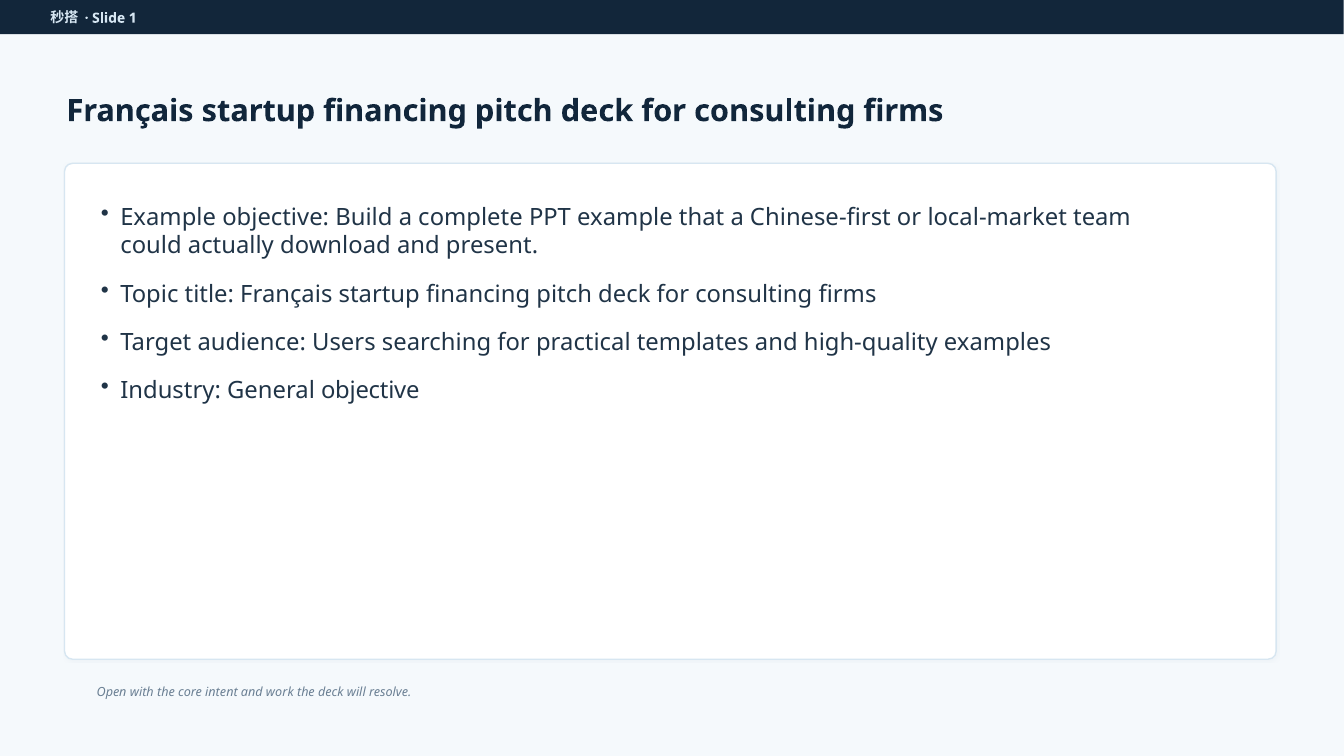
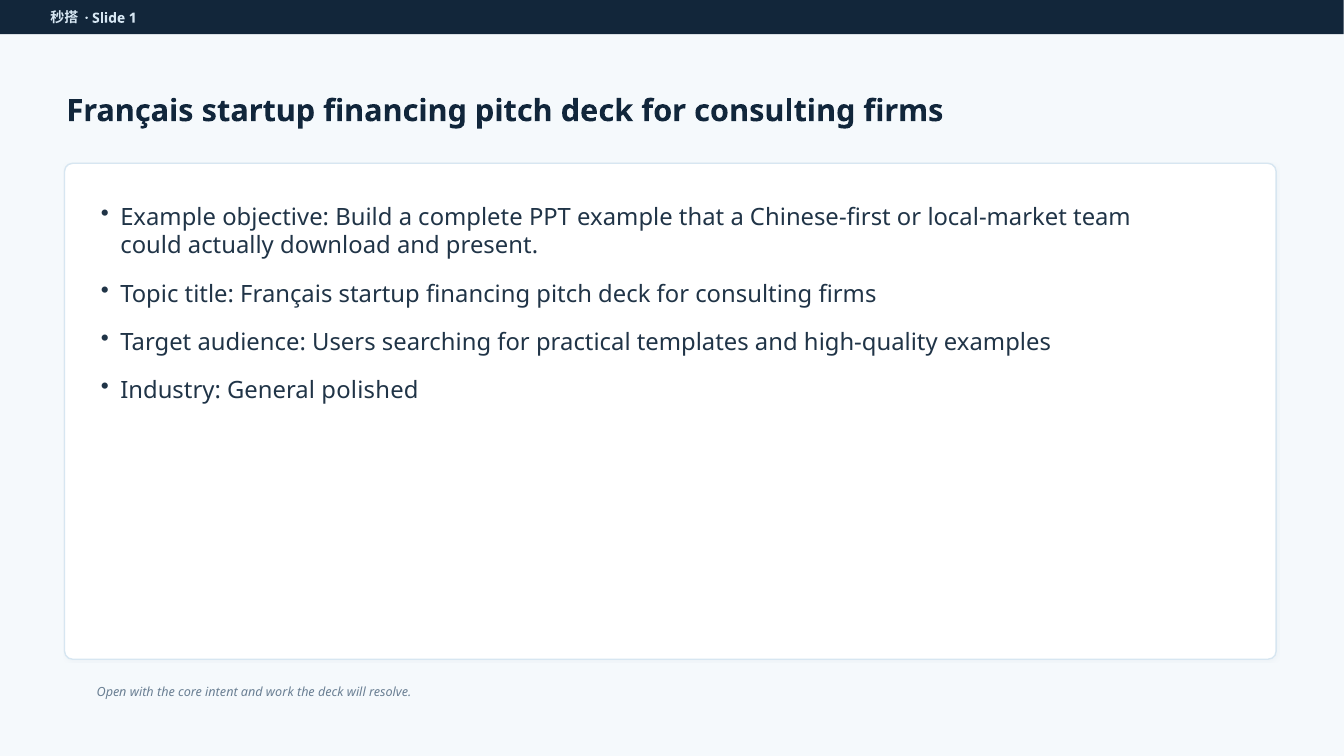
General objective: objective -> polished
